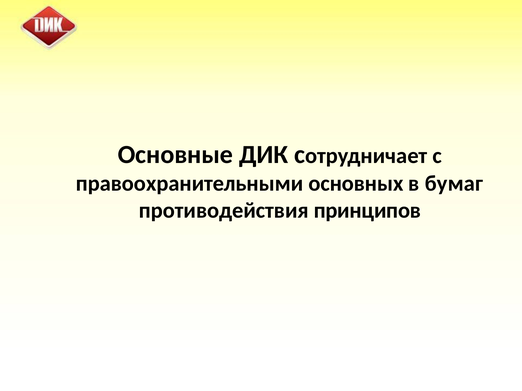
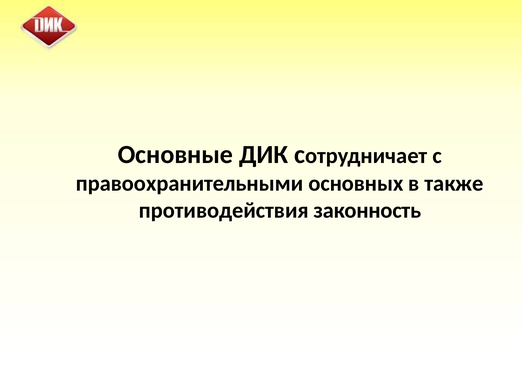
бумаг: бумаг -> также
принципов: принципов -> законность
